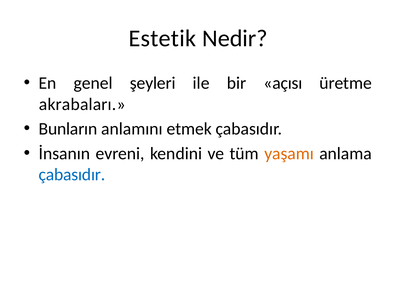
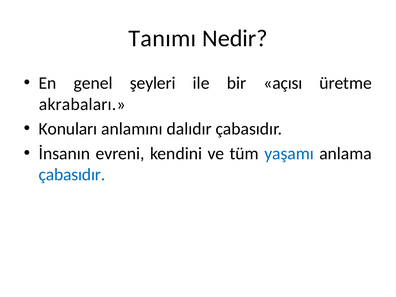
Estetik: Estetik -> Tanımı
Bunların: Bunların -> Konuları
etmek: etmek -> dalıdır
yaşamı colour: orange -> blue
